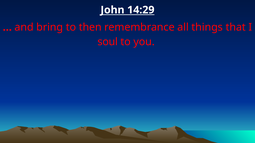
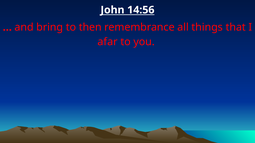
14:29: 14:29 -> 14:56
soul: soul -> afar
